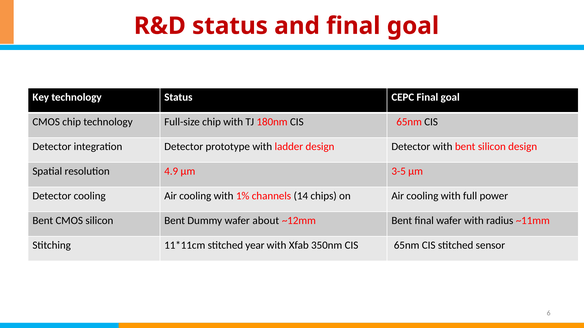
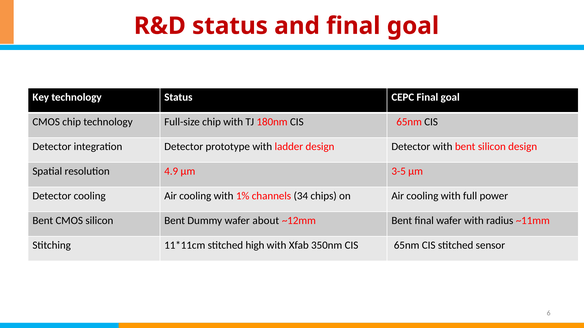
14: 14 -> 34
year: year -> high
